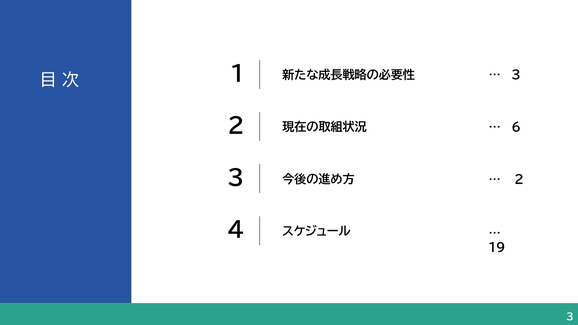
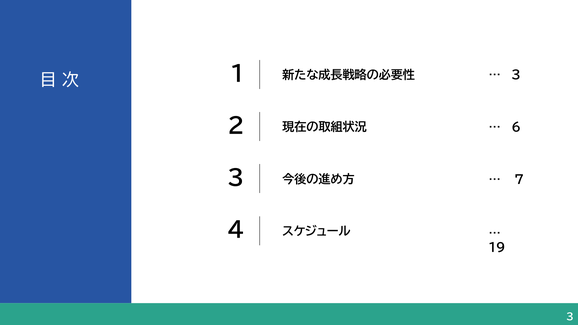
2 at (519, 180): 2 -> 7
